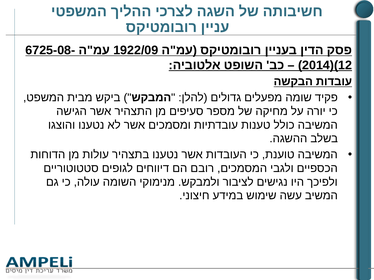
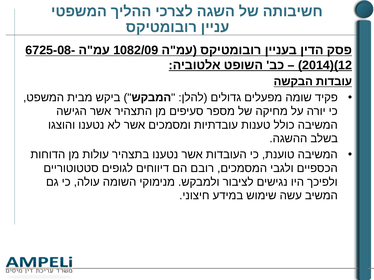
1922/09: 1922/09 -> 1082/09
